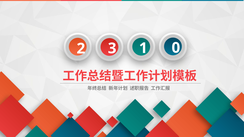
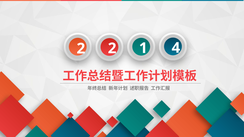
2 3: 3 -> 2
0: 0 -> 4
